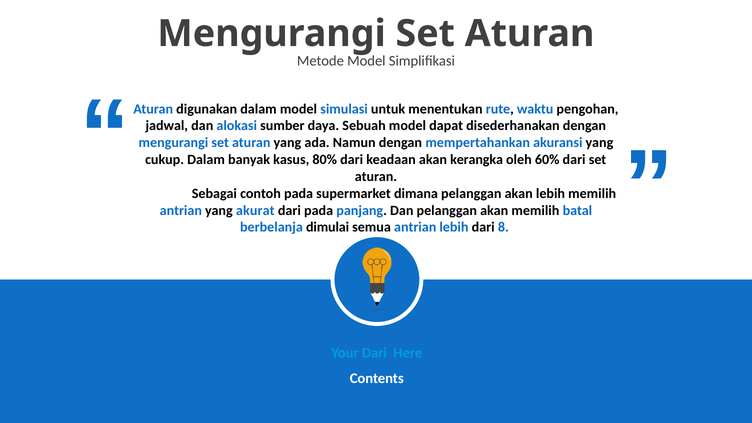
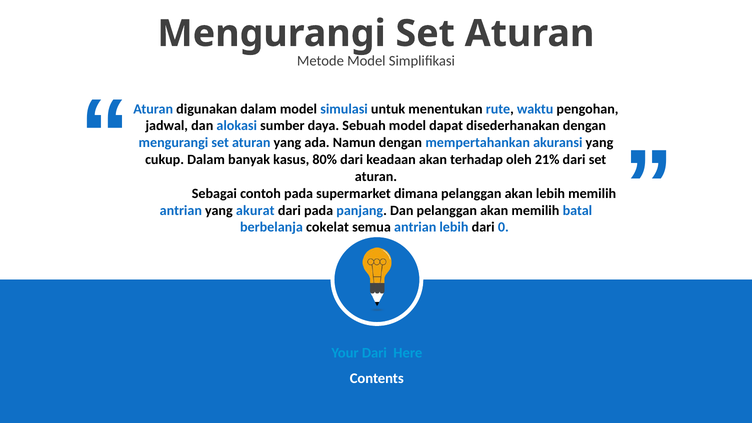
kerangka: kerangka -> terhadap
60%: 60% -> 21%
dimulai: dimulai -> cokelat
8: 8 -> 0
